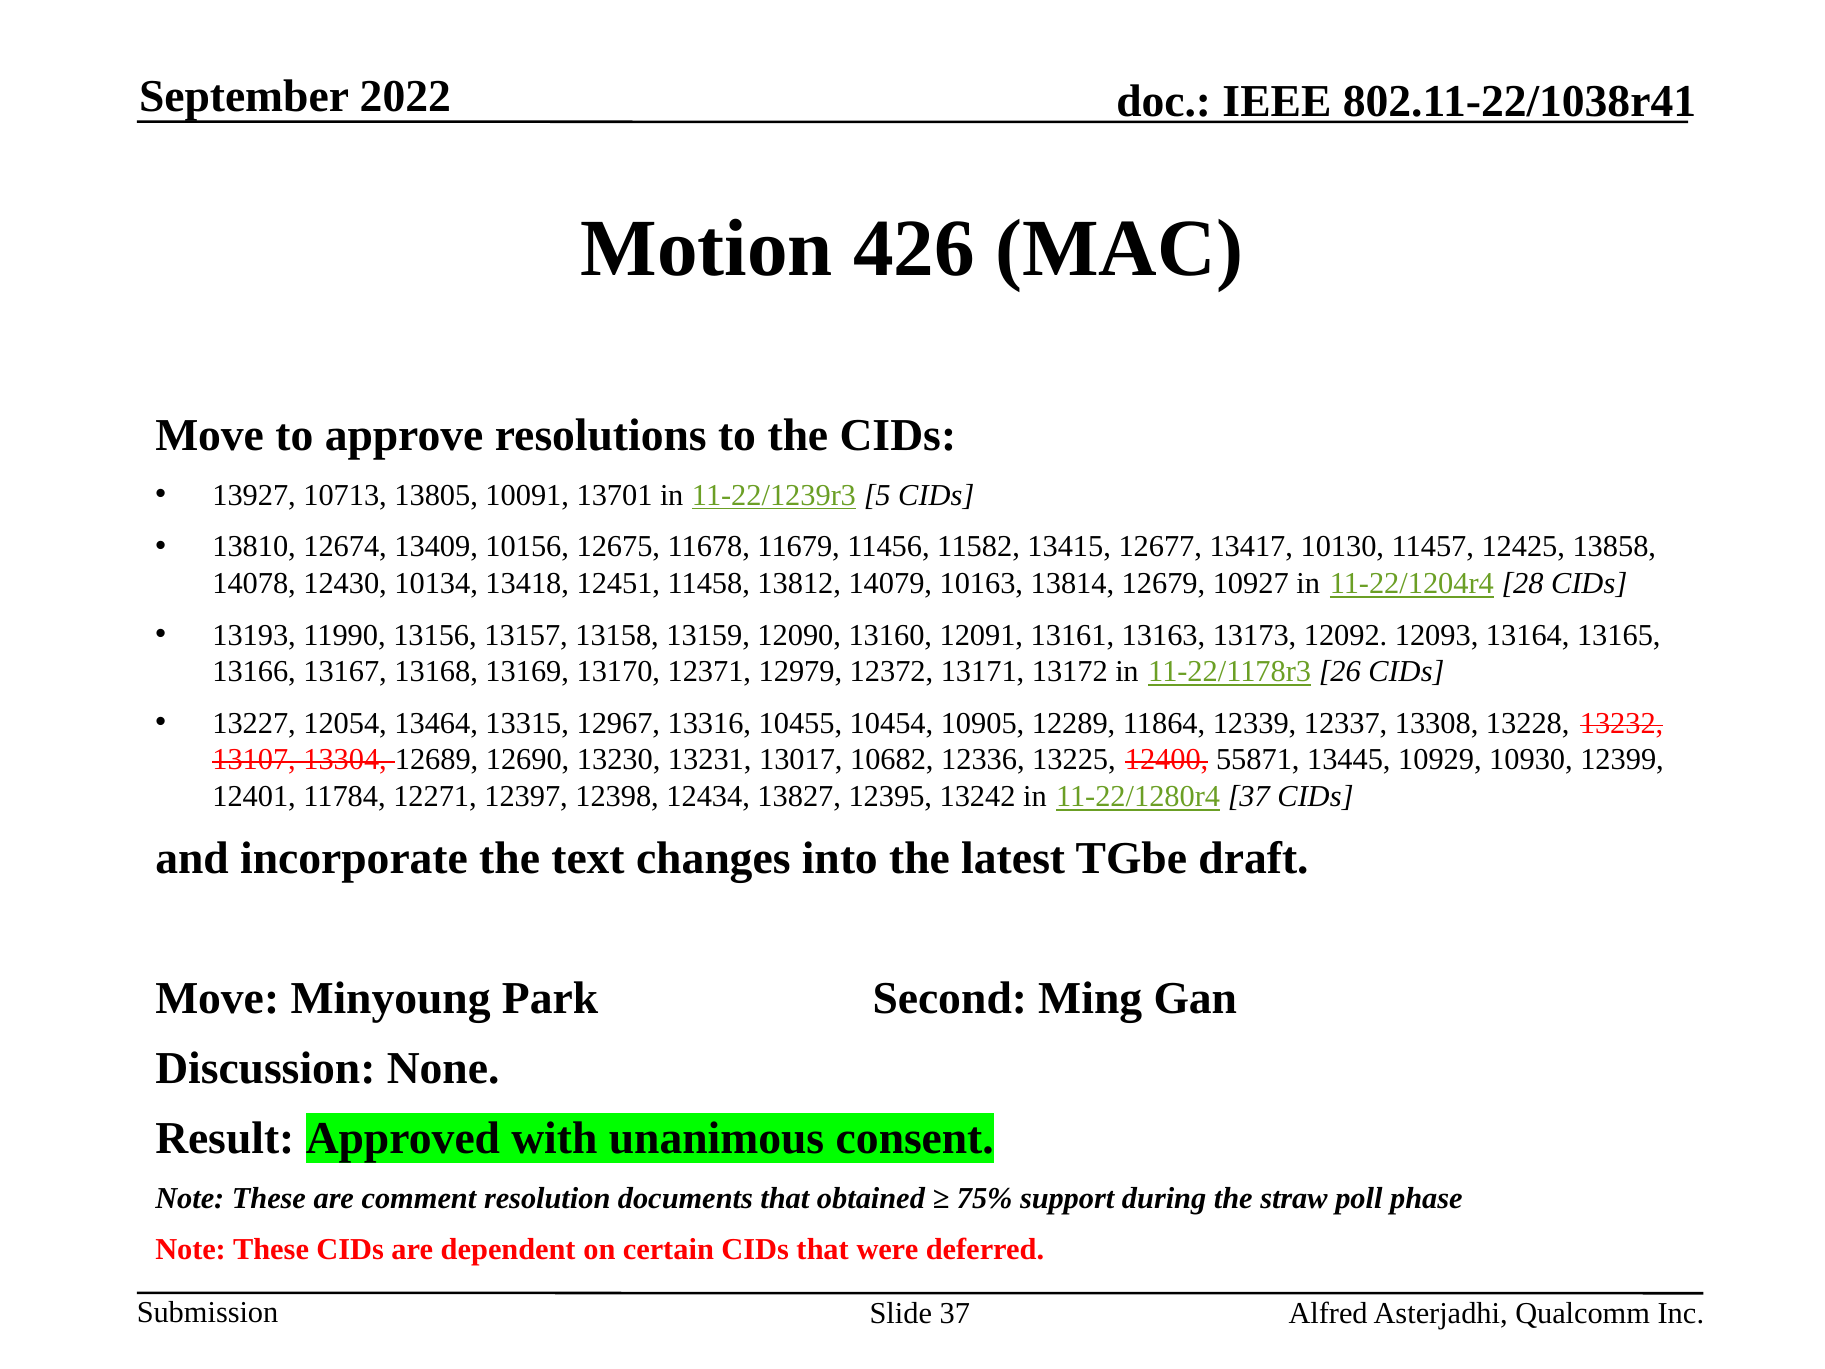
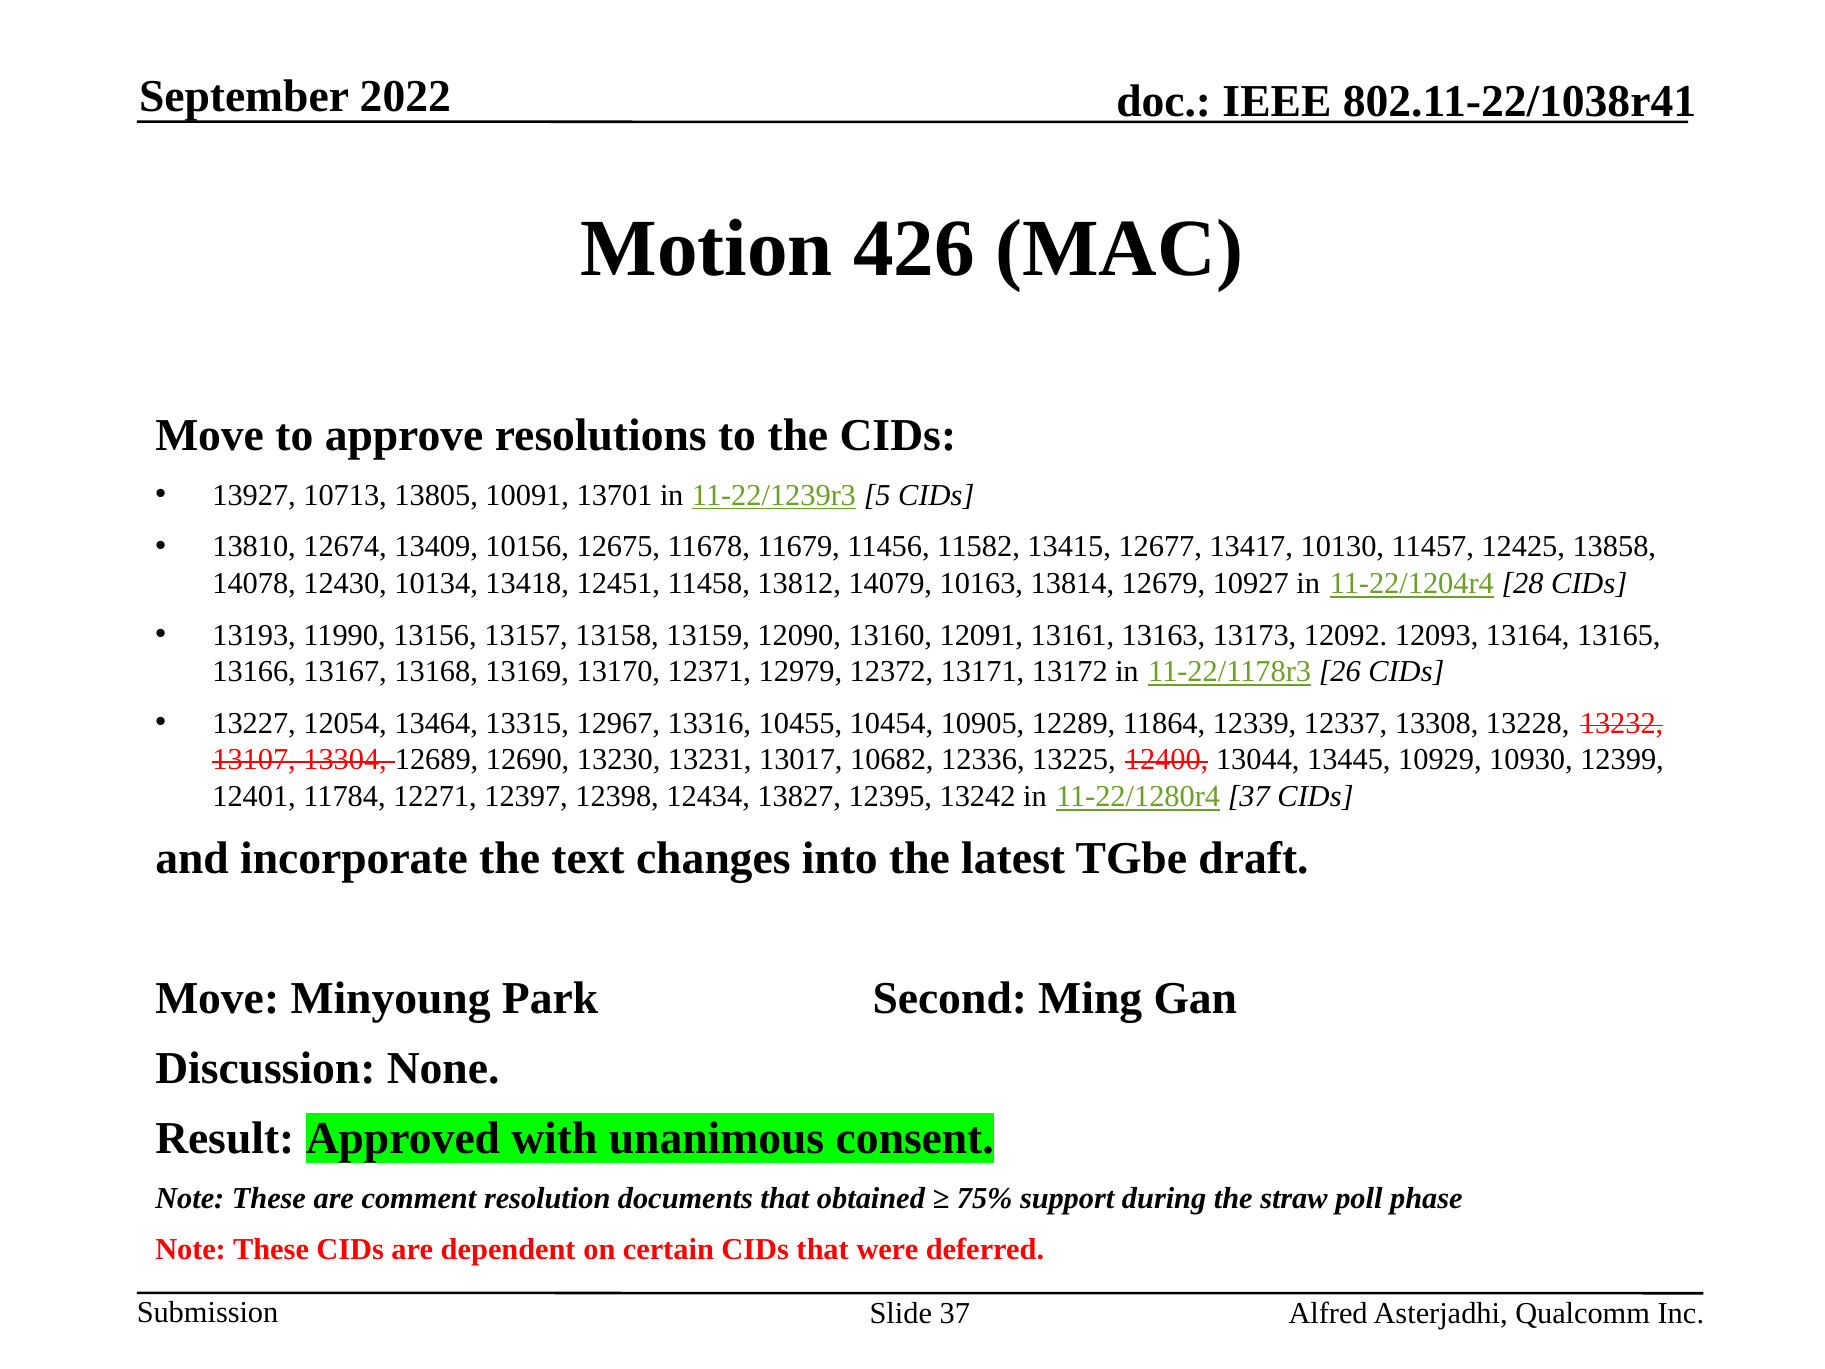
55871: 55871 -> 13044
